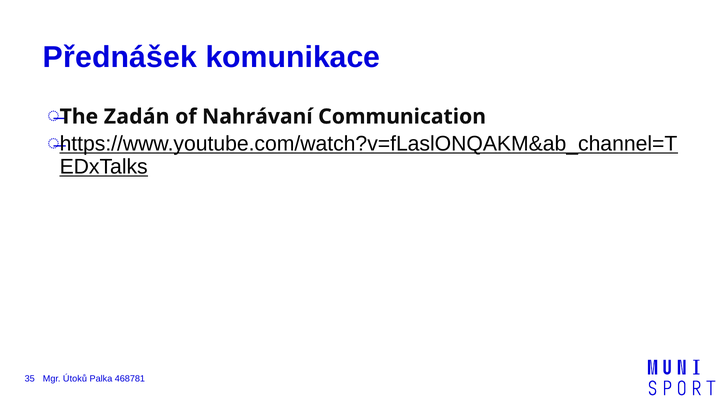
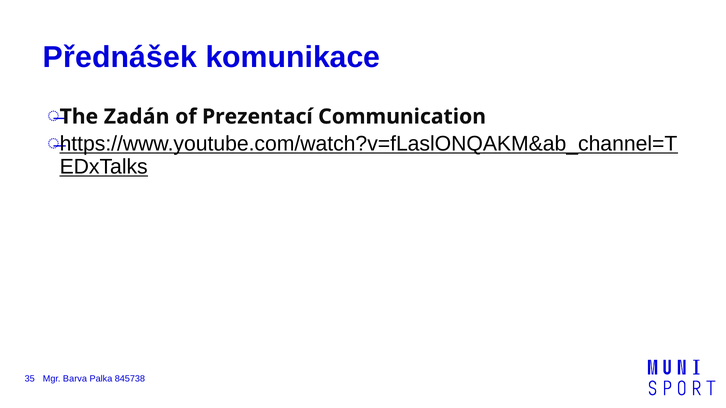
Nahrávaní: Nahrávaní -> Prezentací
Útoků: Útoků -> Barva
468781: 468781 -> 845738
